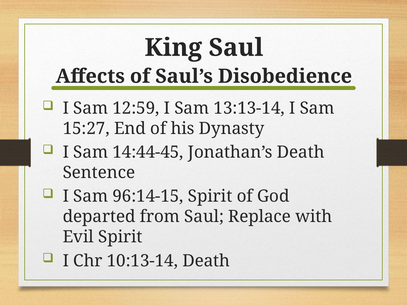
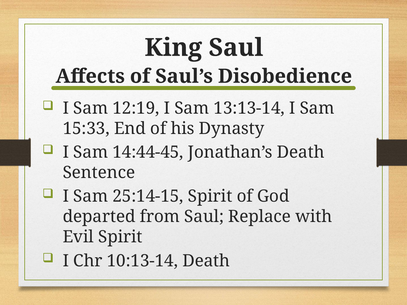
12:59: 12:59 -> 12:19
15:27: 15:27 -> 15:33
96:14-15: 96:14-15 -> 25:14-15
